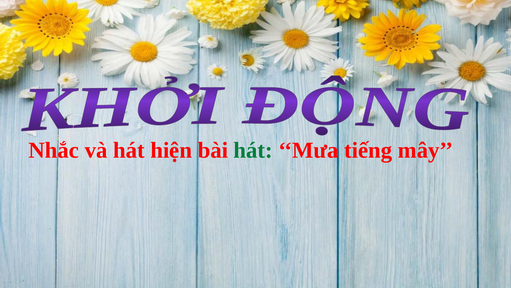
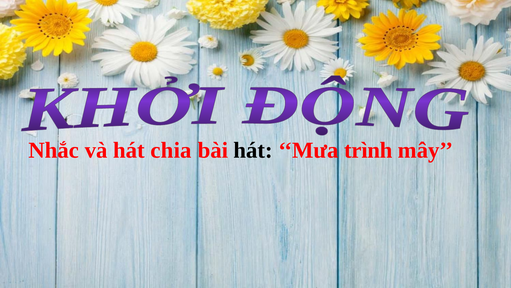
hiện: hiện -> chia
hát at (253, 150) colour: green -> black
tiếng: tiếng -> trình
